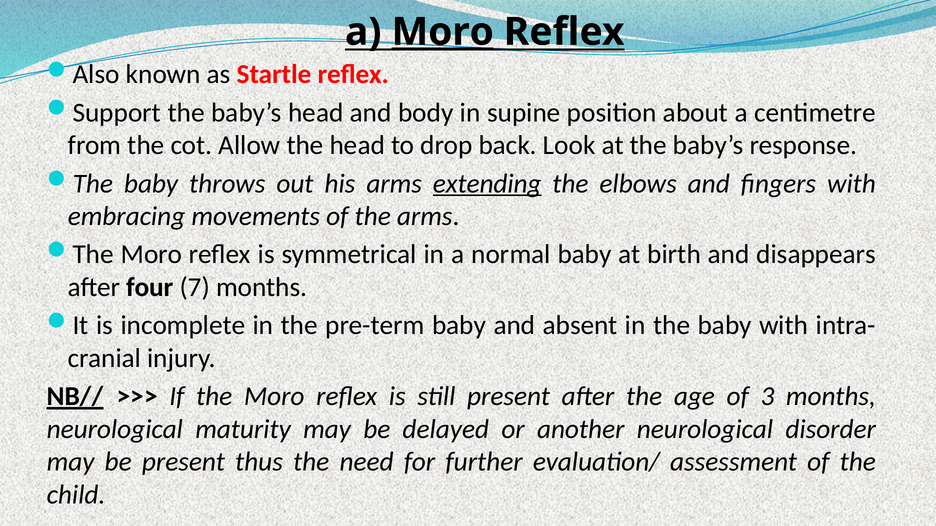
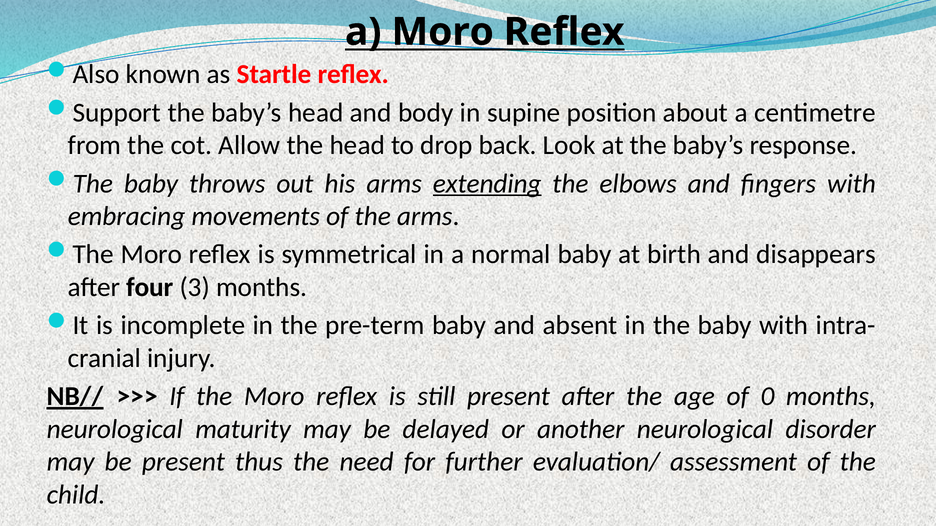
Moro at (443, 32) underline: present -> none
7: 7 -> 3
3: 3 -> 0
